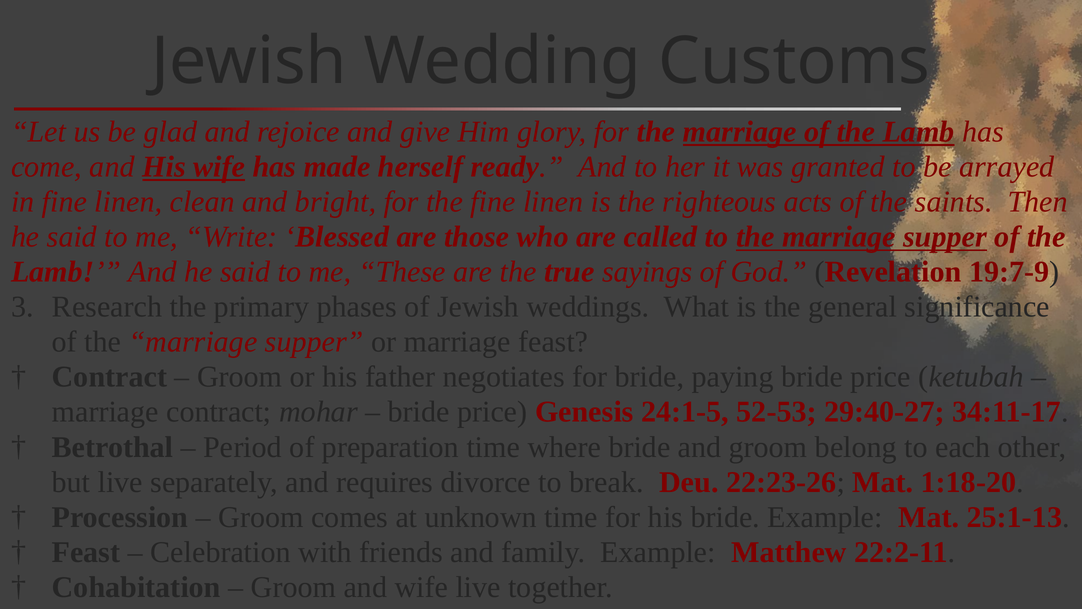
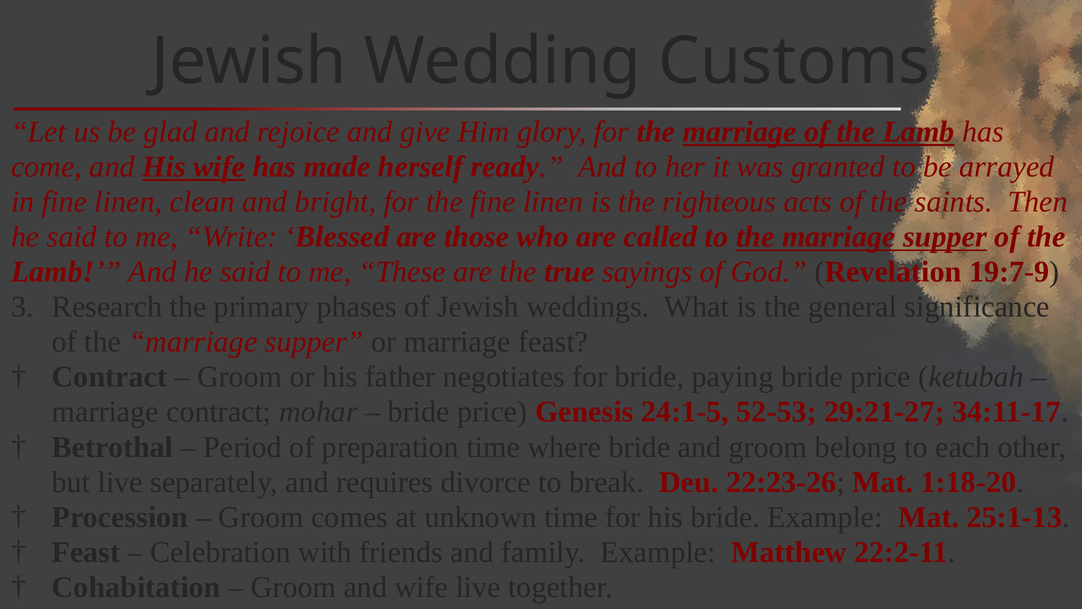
29:40-27: 29:40-27 -> 29:21-27
